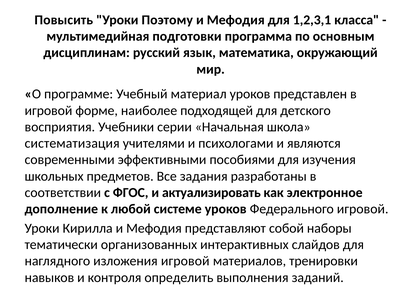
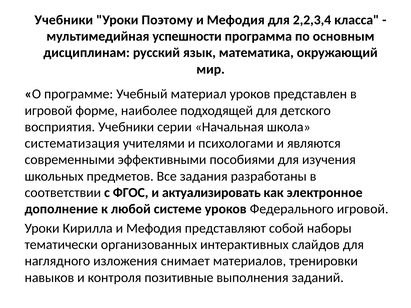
Повысить at (64, 20): Повысить -> Учебники
1,2,3,1: 1,2,3,1 -> 2,2,3,4
подготовки: подготовки -> успешности
изложения игровой: игровой -> снимает
определить: определить -> позитивные
